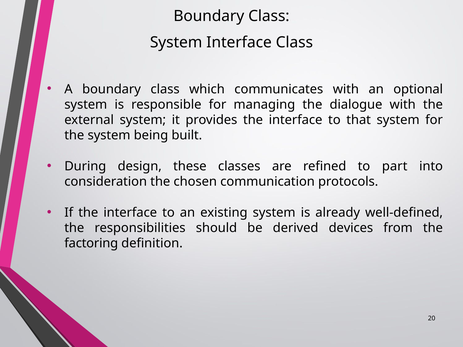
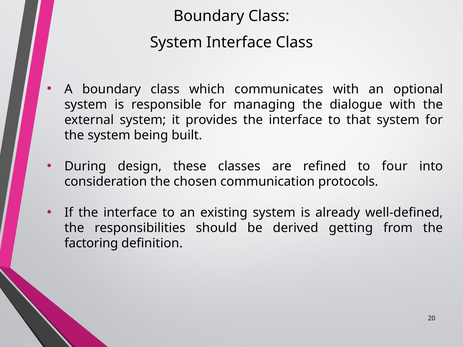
part: part -> four
devices: devices -> getting
